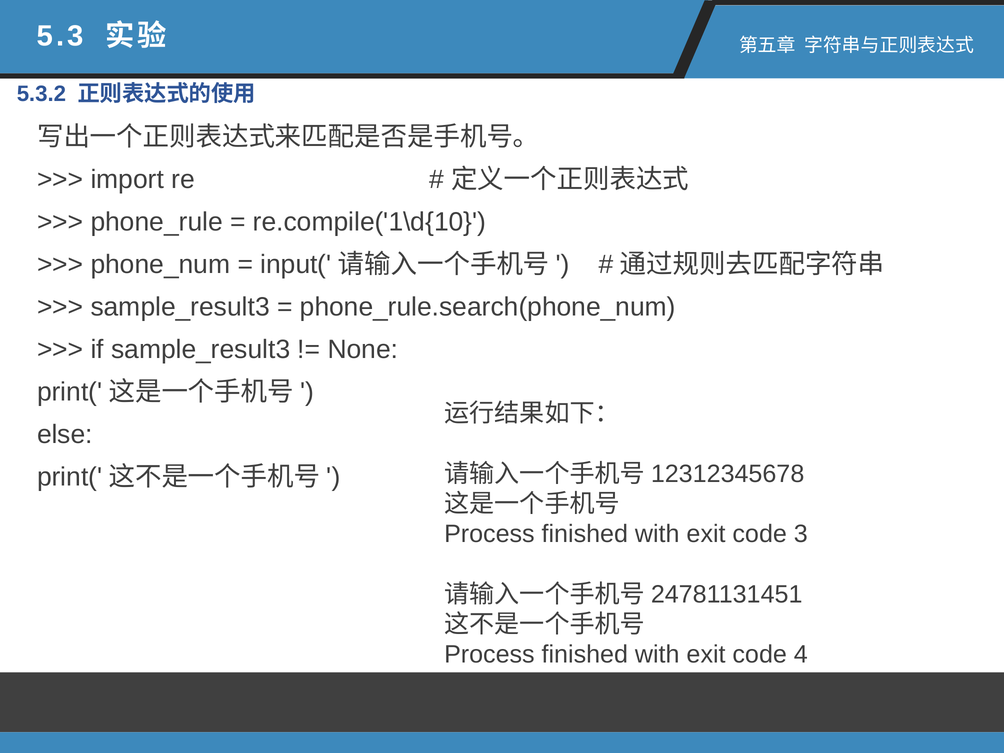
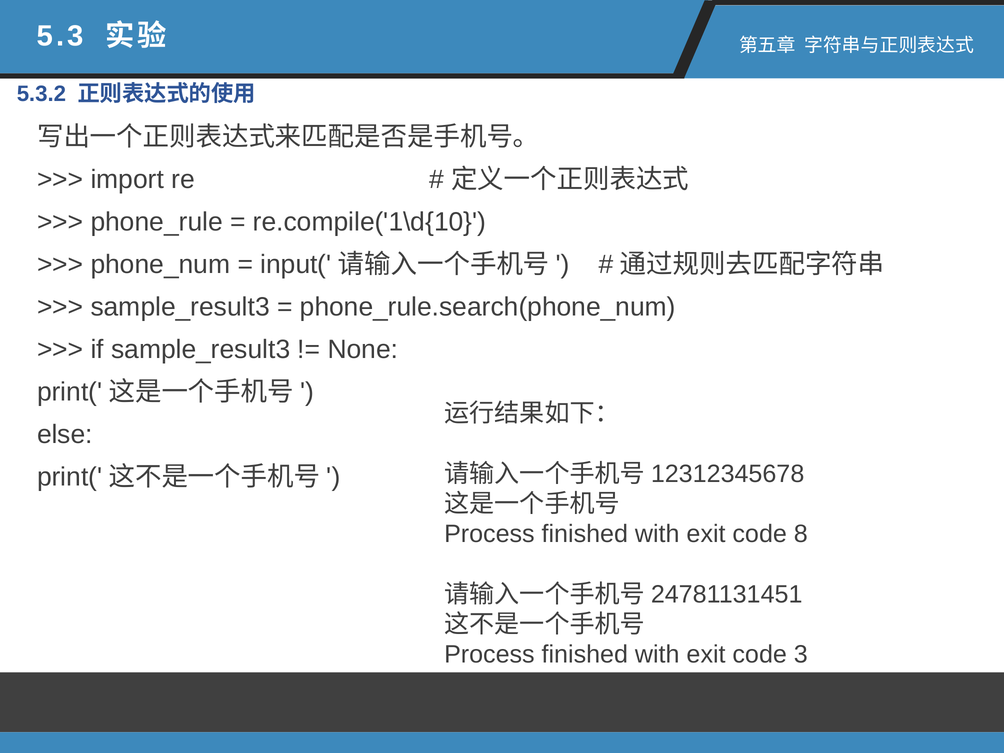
3: 3 -> 8
4: 4 -> 3
